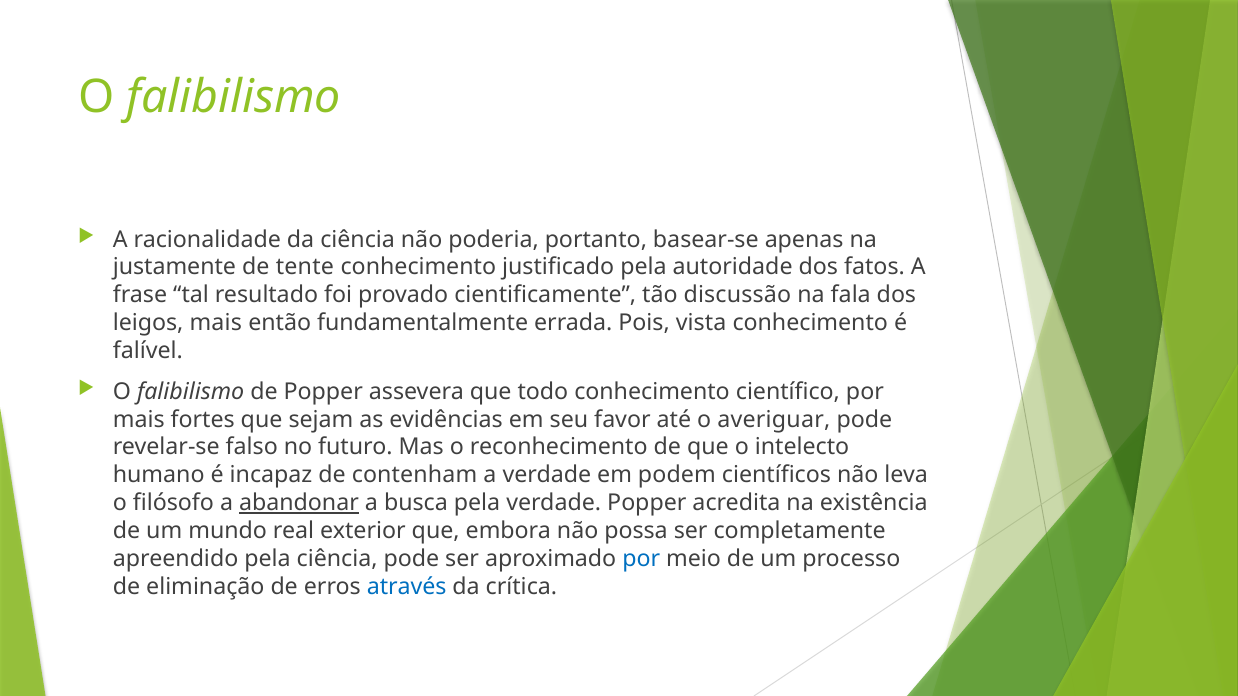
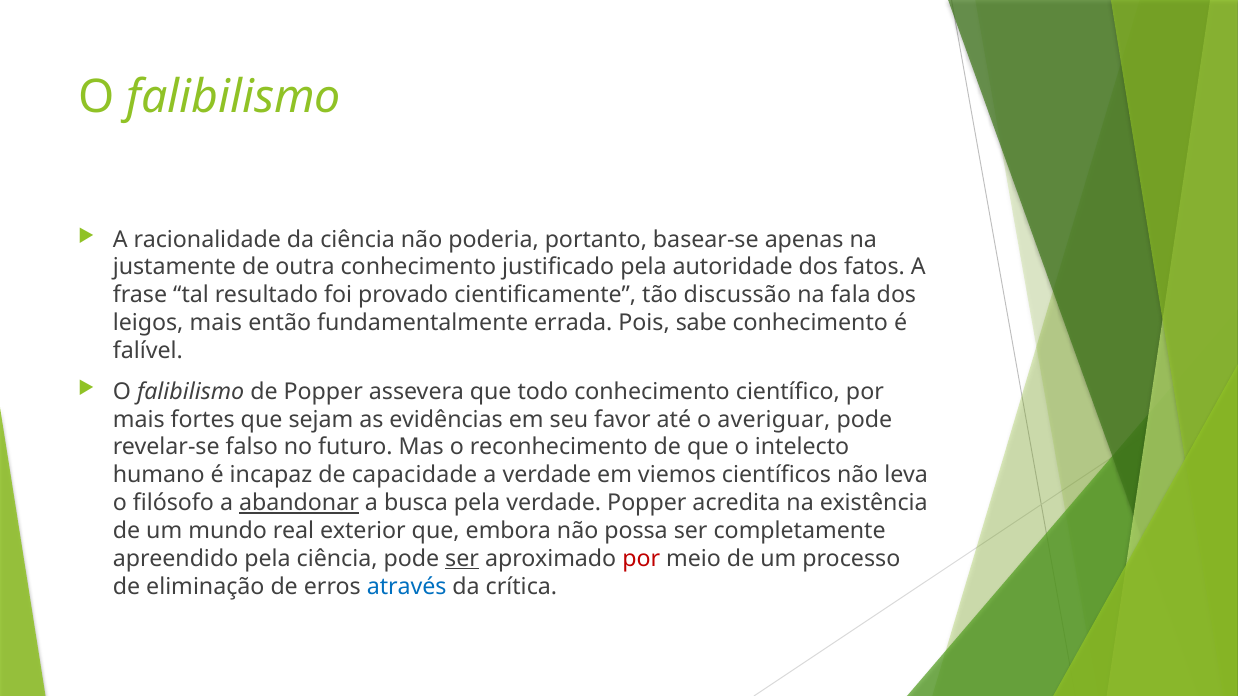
tente: tente -> outra
vista: vista -> sabe
contenham: contenham -> capacidade
podem: podem -> viemos
ser at (462, 559) underline: none -> present
por at (641, 559) colour: blue -> red
